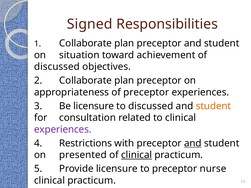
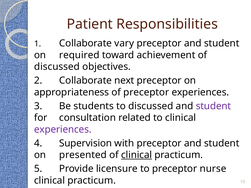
Signed: Signed -> Patient
1 Collaborate plan: plan -> vary
situation: situation -> required
2 Collaborate plan: plan -> next
Be licensure: licensure -> students
student at (213, 106) colour: orange -> purple
Restrictions: Restrictions -> Supervision
and at (193, 143) underline: present -> none
